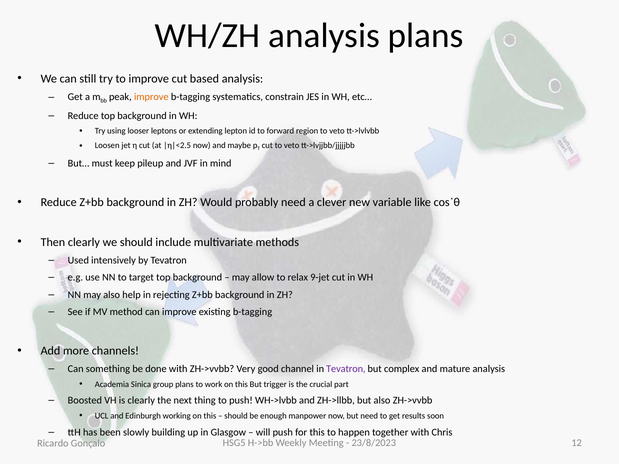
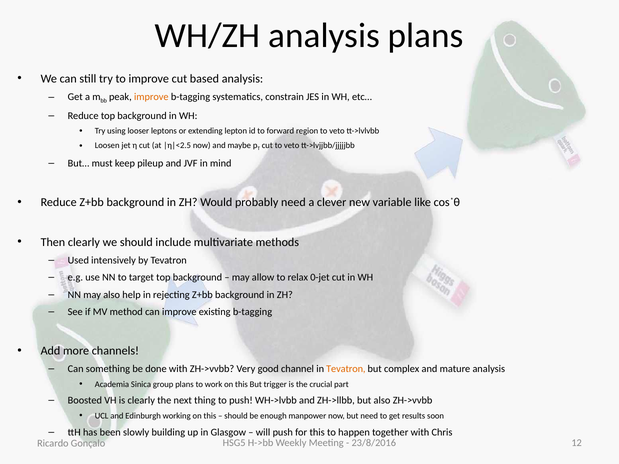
9-jet: 9-jet -> 0-jet
Tevatron at (346, 369) colour: purple -> orange
23/8/2023: 23/8/2023 -> 23/8/2016
